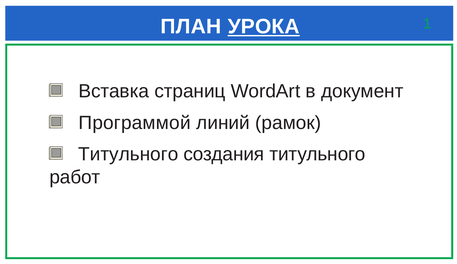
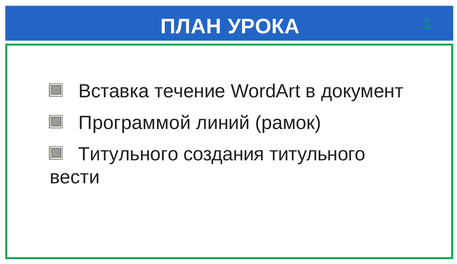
УРОКА underline: present -> none
страниц: страниц -> течение
работ: работ -> вести
